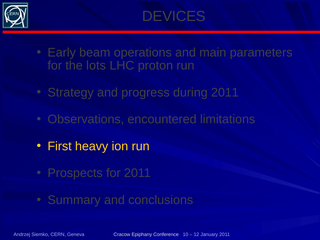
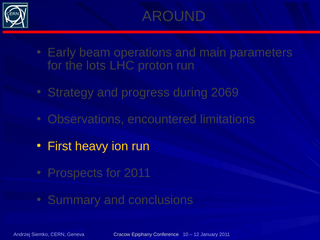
DEVICES: DEVICES -> AROUND
during 2011: 2011 -> 2069
